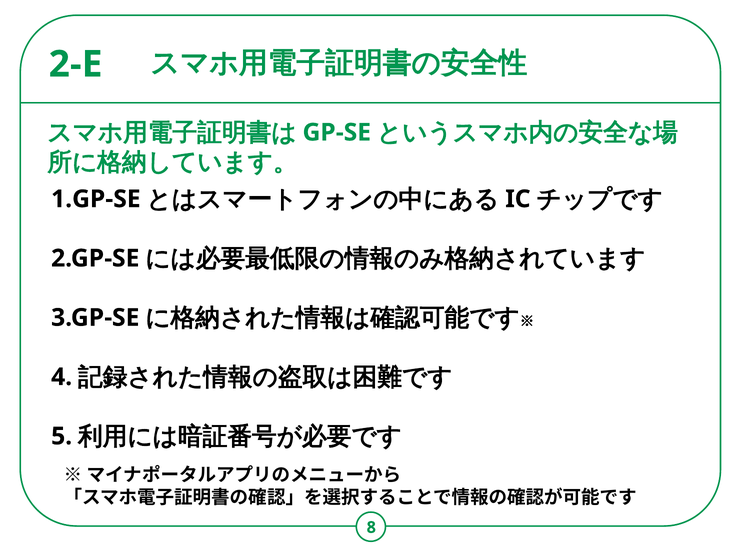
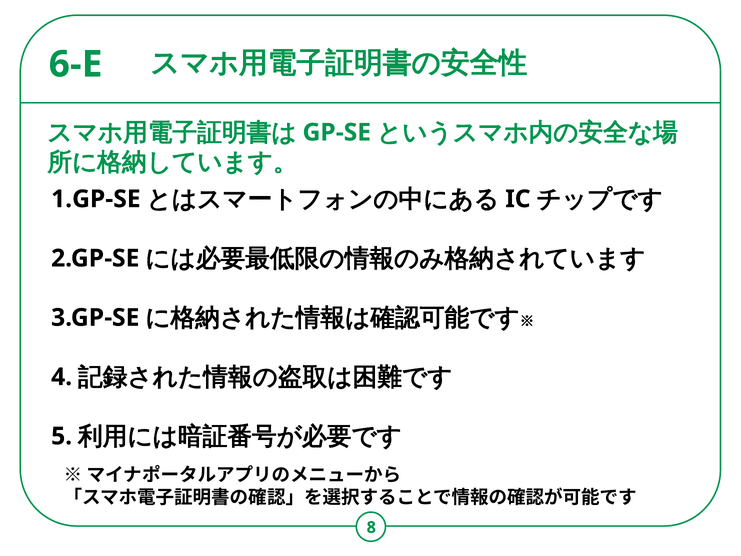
2-E: 2-E -> 6-E
